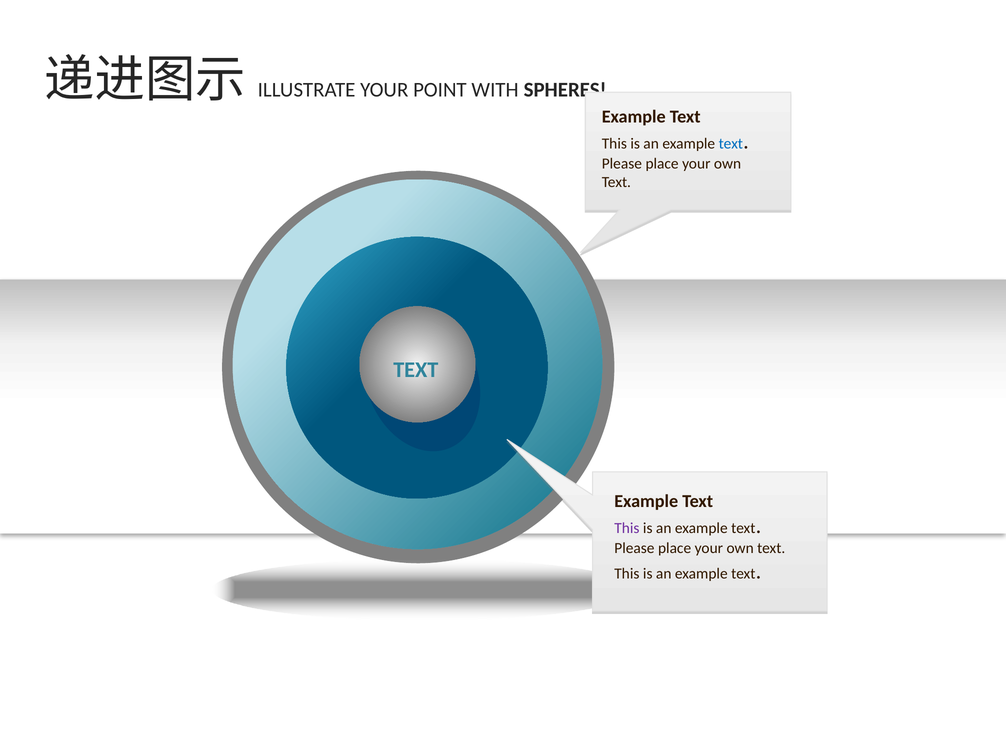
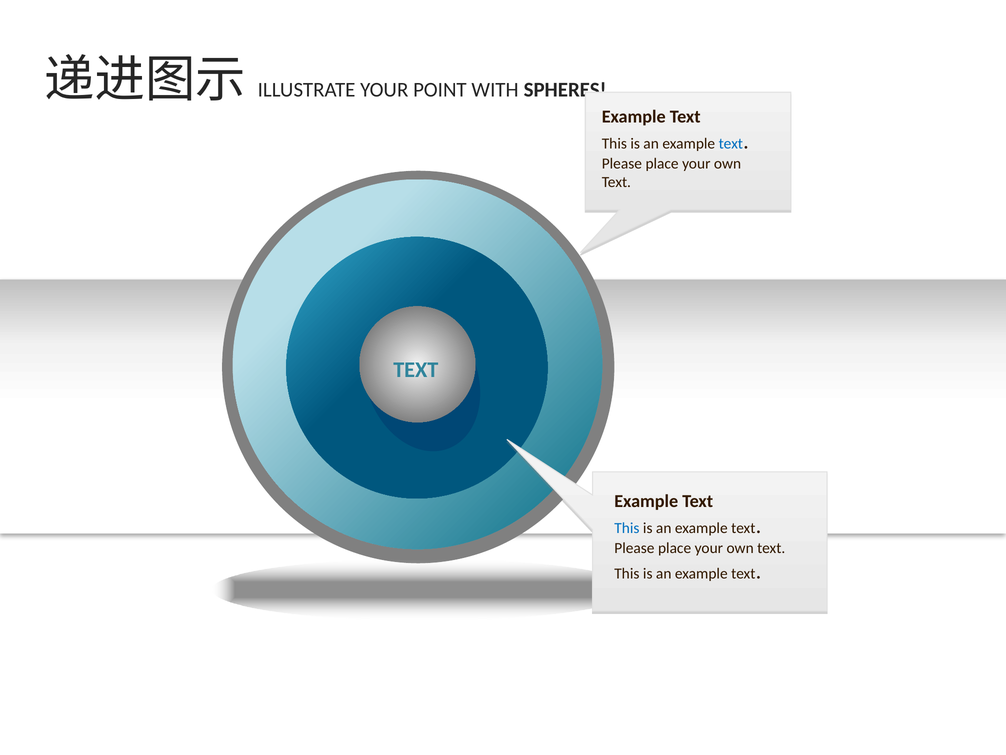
This at (627, 528) colour: purple -> blue
